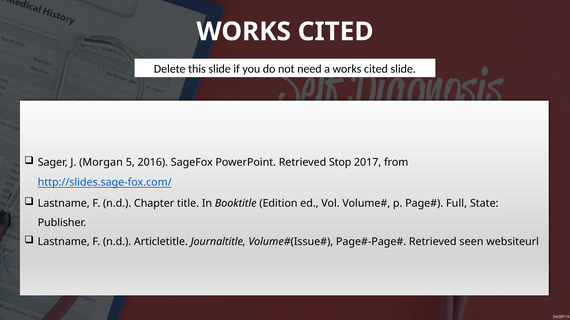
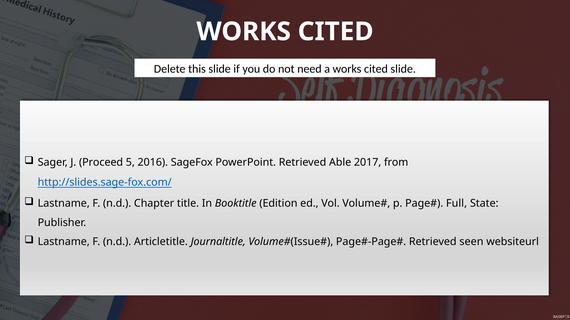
Morgan: Morgan -> Proceed
Stop: Stop -> Able
